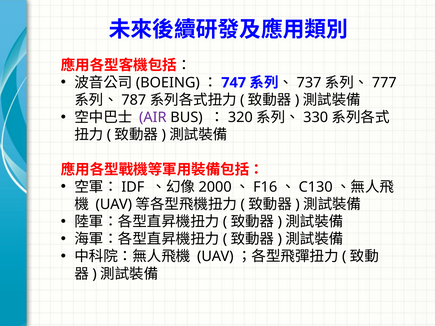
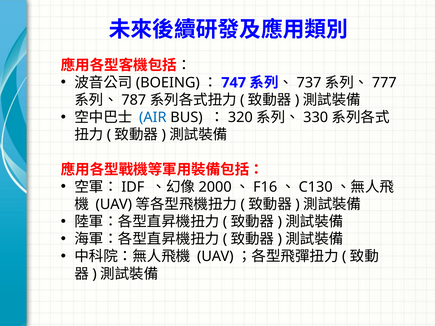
AIR colour: purple -> blue
